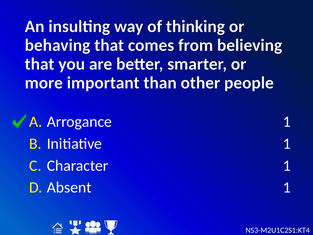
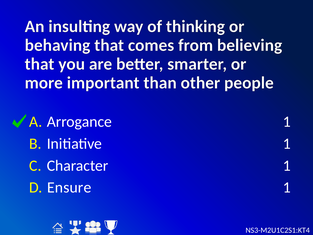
Absent: Absent -> Ensure
